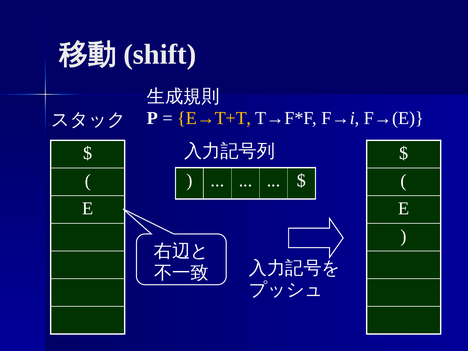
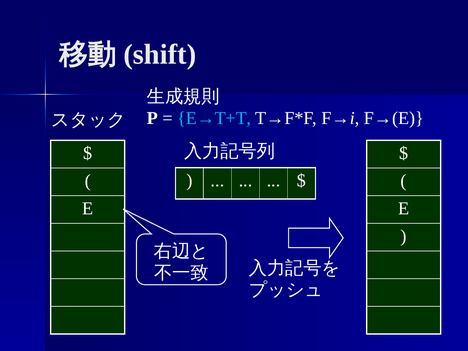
E→T+T colour: yellow -> light blue
